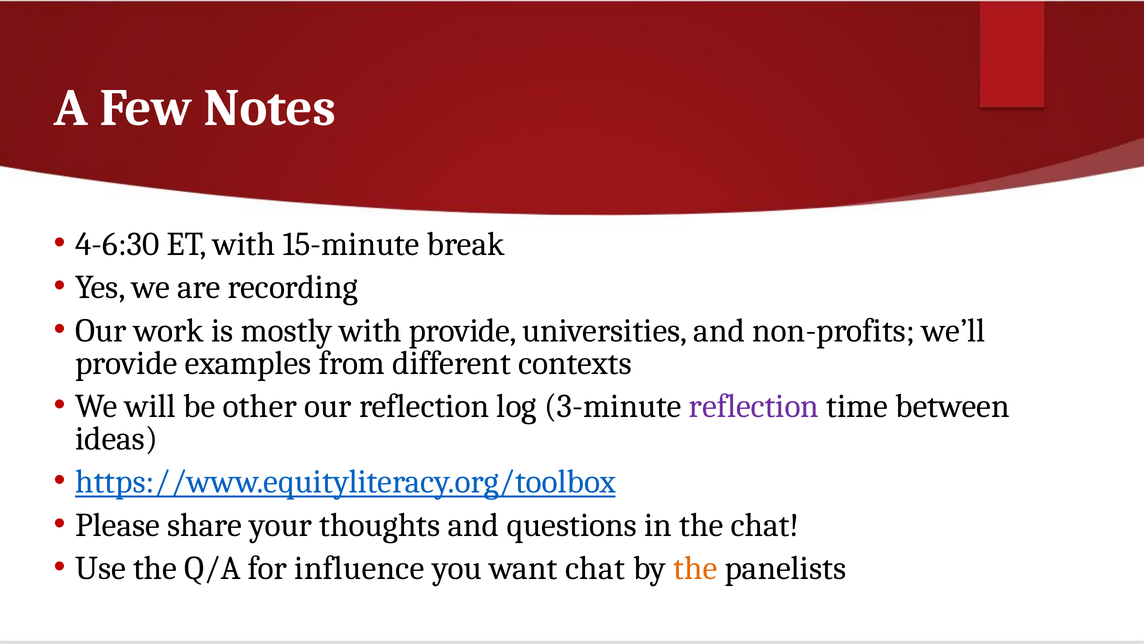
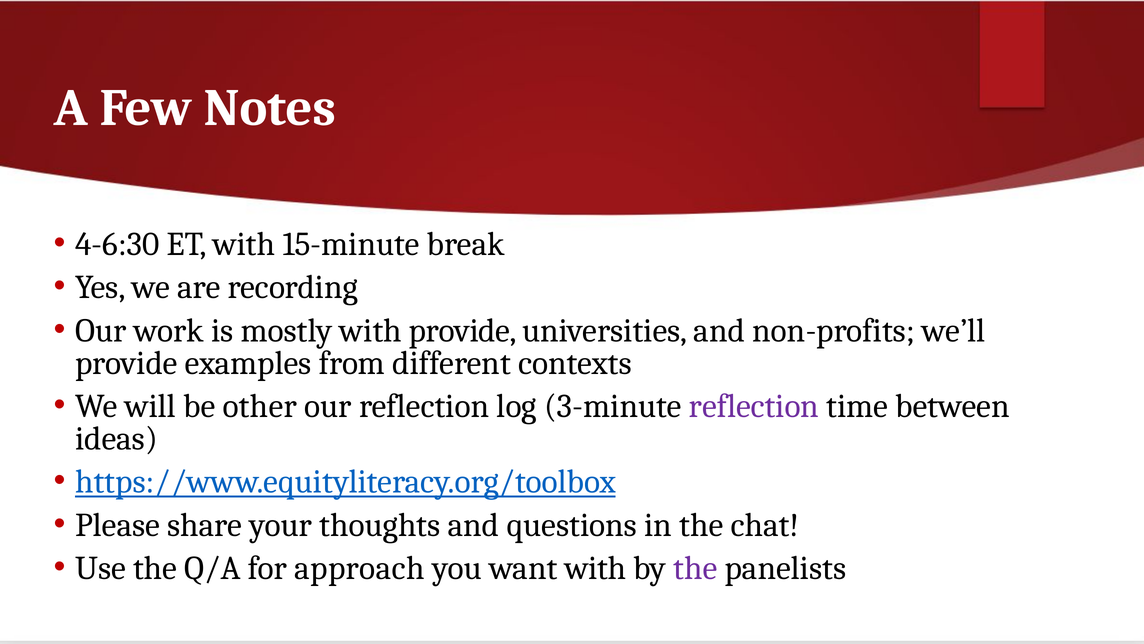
influence: influence -> approach
want chat: chat -> with
the at (695, 568) colour: orange -> purple
